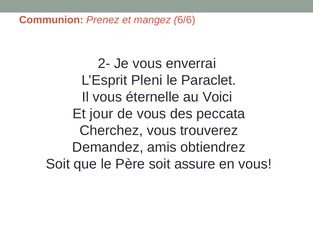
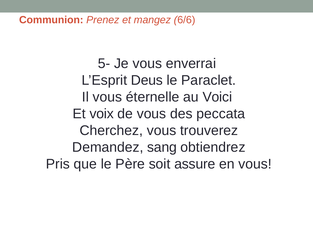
2-: 2- -> 5-
Pleni: Pleni -> Deus
jour: jour -> voix
amis: amis -> sang
Soit at (58, 164): Soit -> Pris
